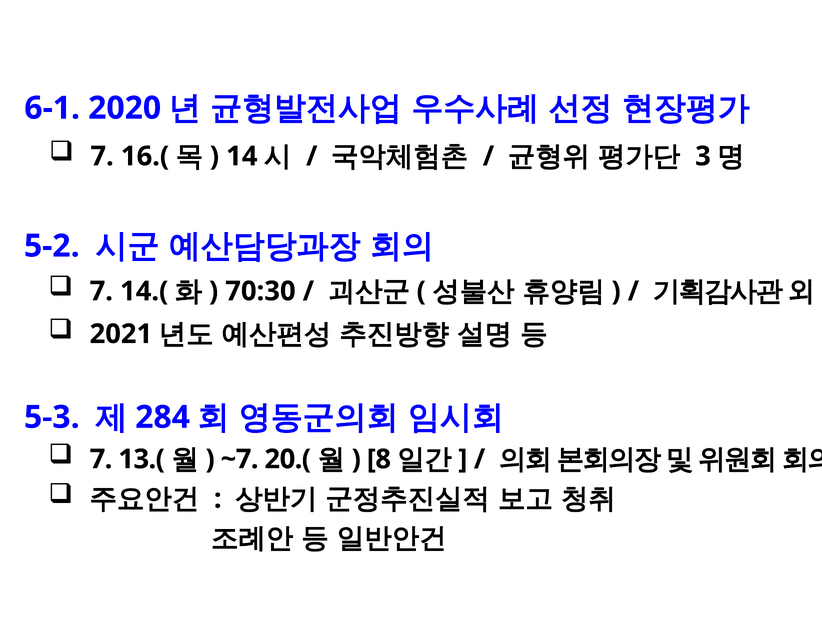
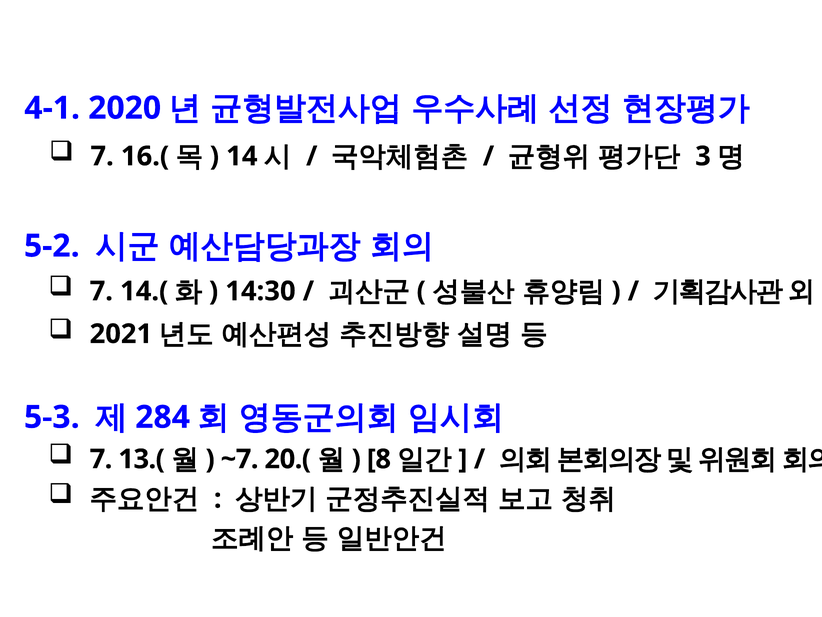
6-1: 6-1 -> 4-1
70:30: 70:30 -> 14:30
